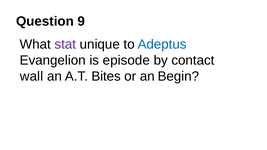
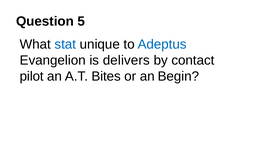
9: 9 -> 5
stat colour: purple -> blue
episode: episode -> delivers
wall: wall -> pilot
